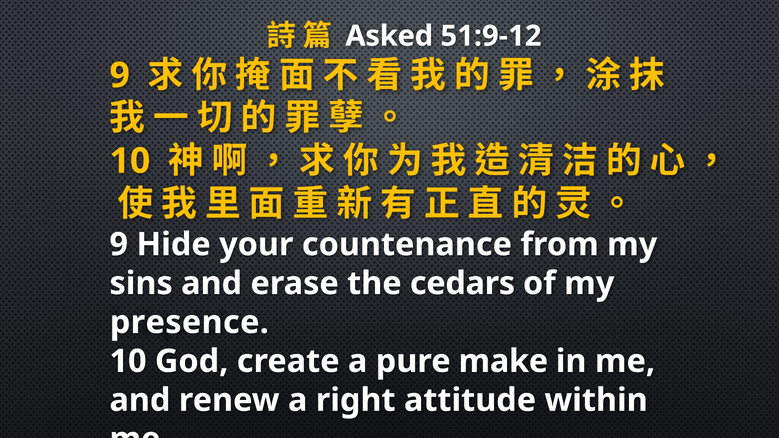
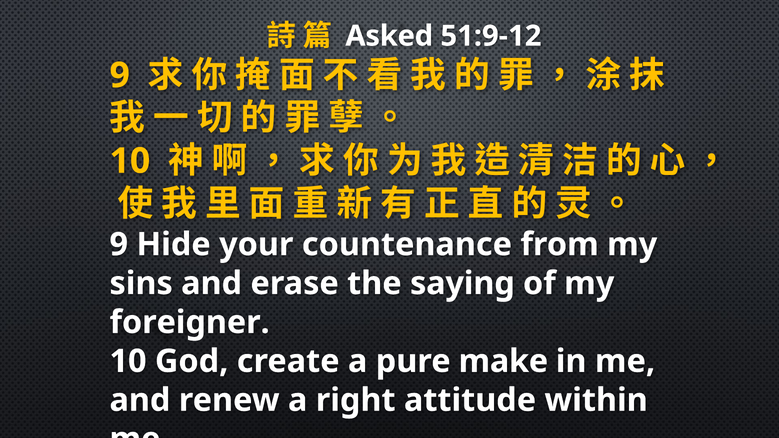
cedars: cedars -> saying
presence: presence -> foreigner
